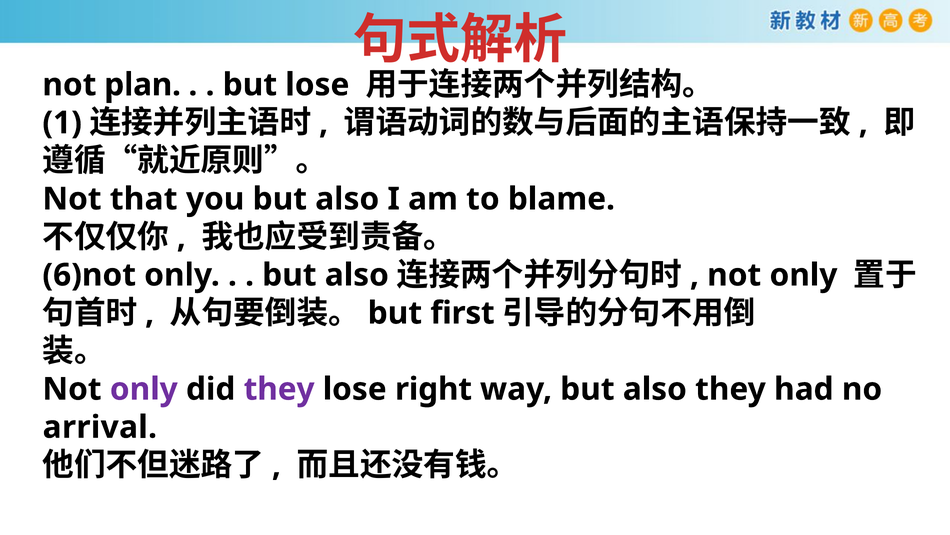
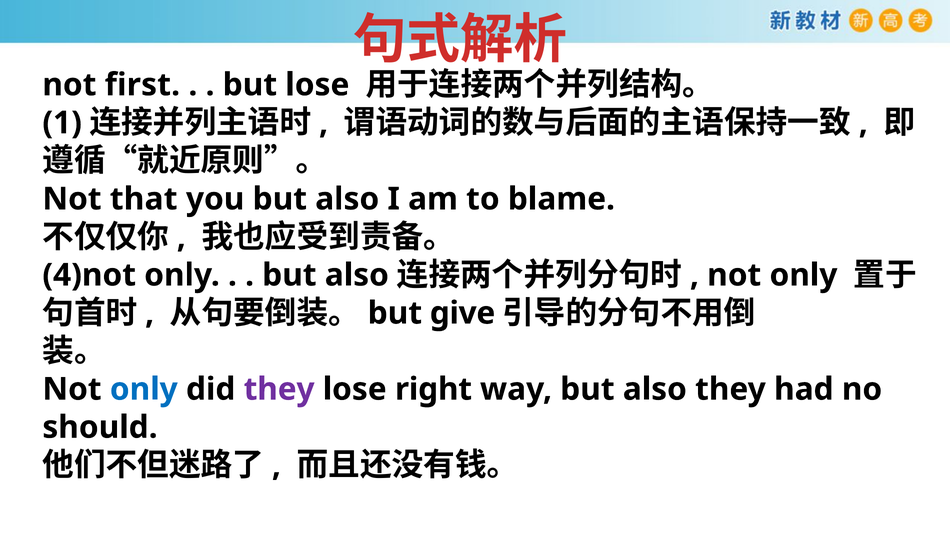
plan: plan -> first
6)not: 6)not -> 4)not
first: first -> give
only at (144, 389) colour: purple -> blue
arrival: arrival -> should
